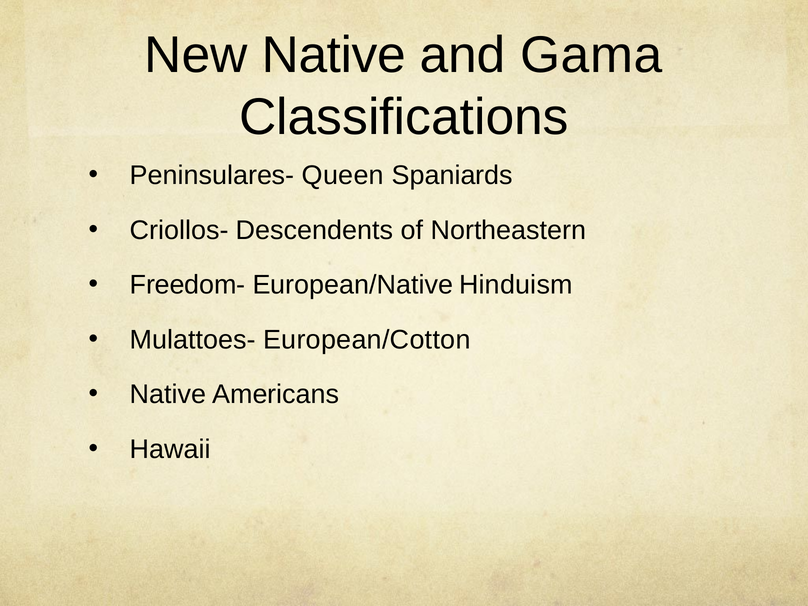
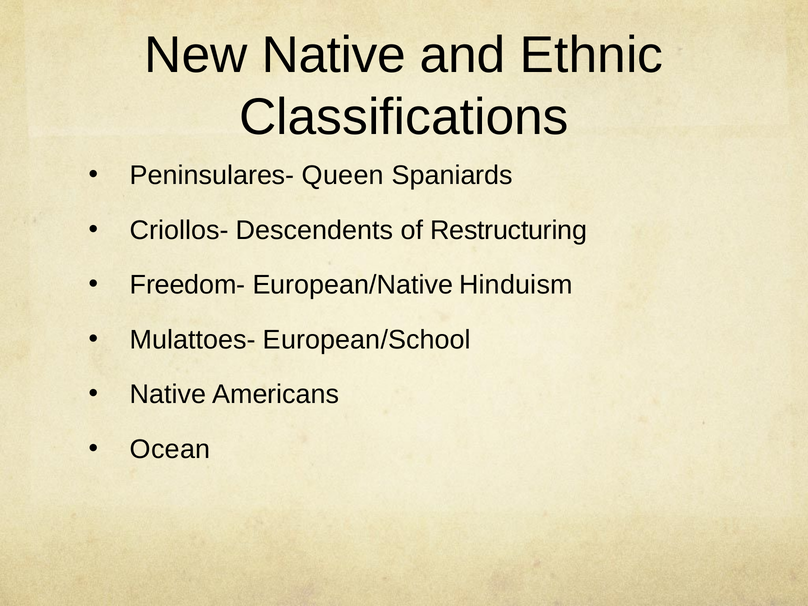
Gama: Gama -> Ethnic
Northeastern: Northeastern -> Restructuring
European/Cotton: European/Cotton -> European/School
Hawaii: Hawaii -> Ocean
